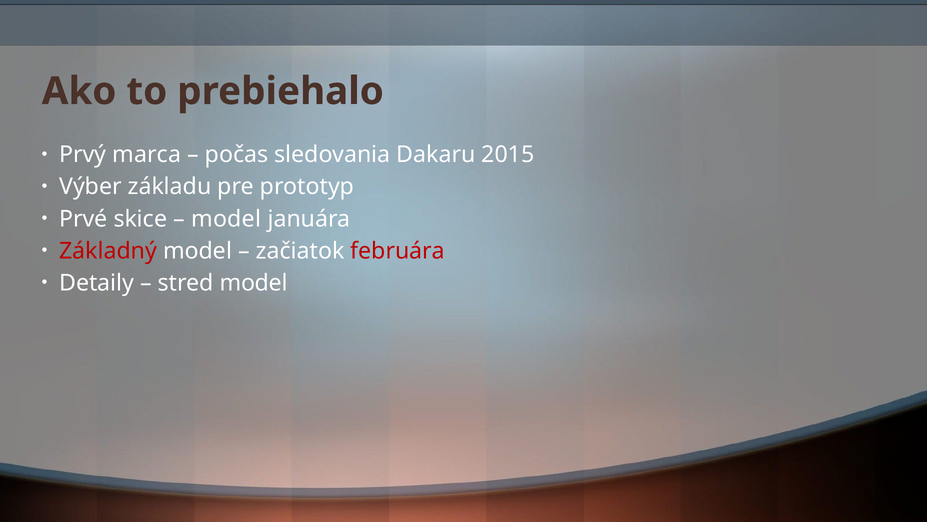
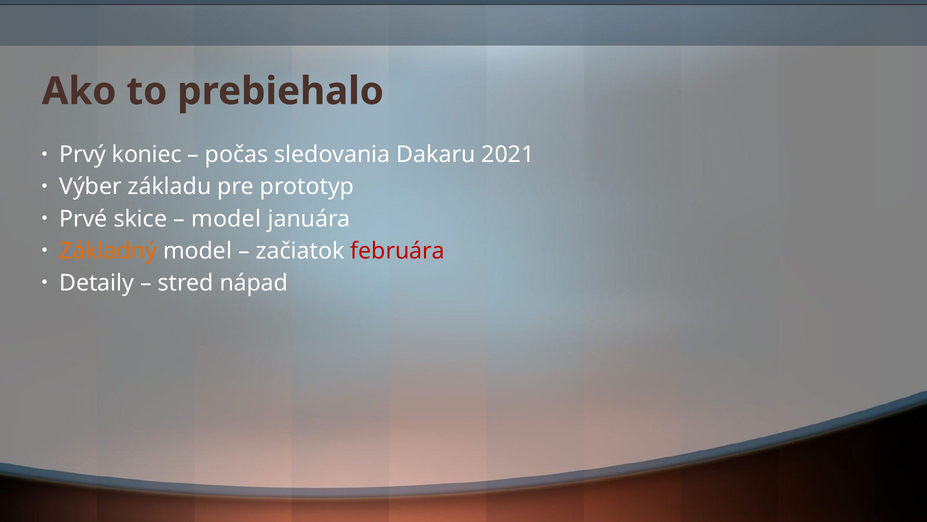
marca: marca -> koniec
2015: 2015 -> 2021
Základný colour: red -> orange
stred model: model -> nápad
